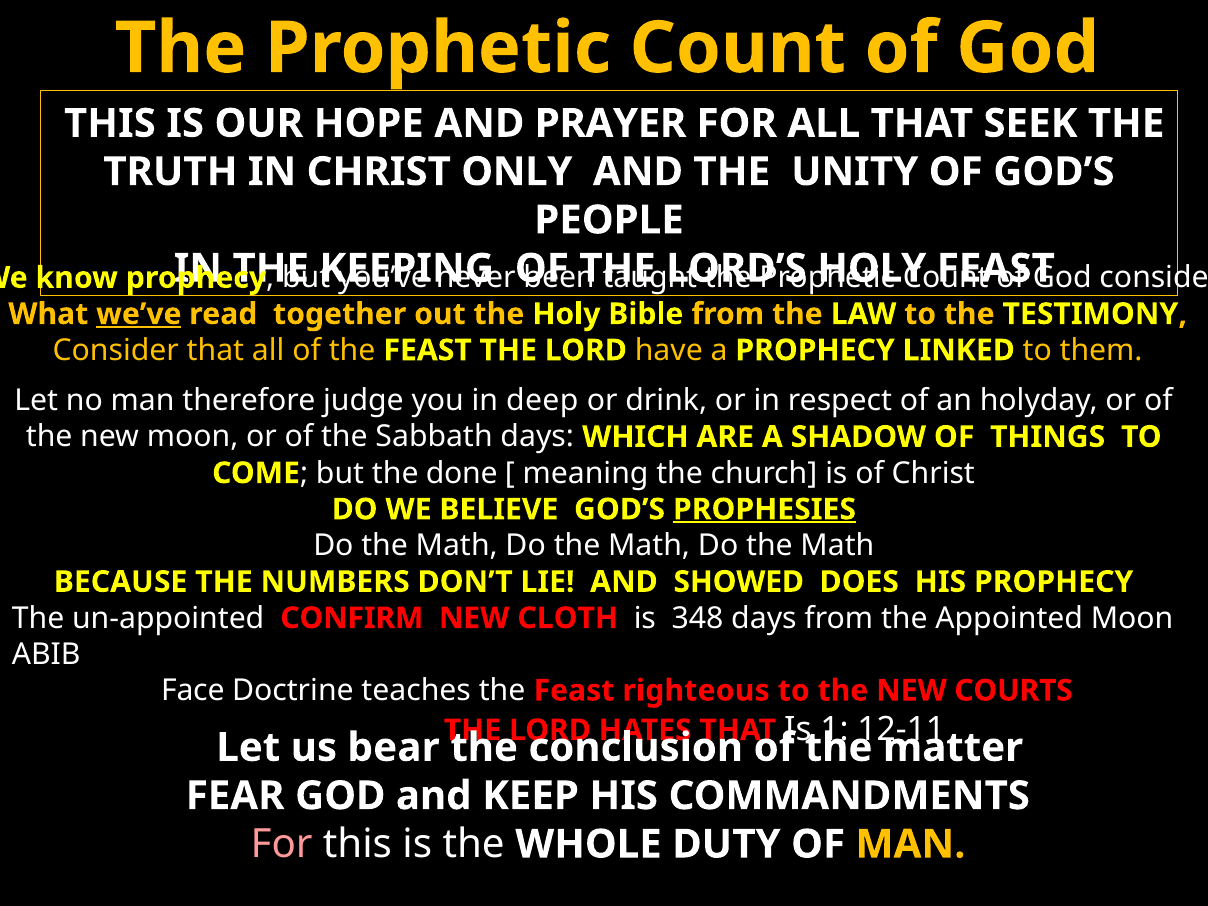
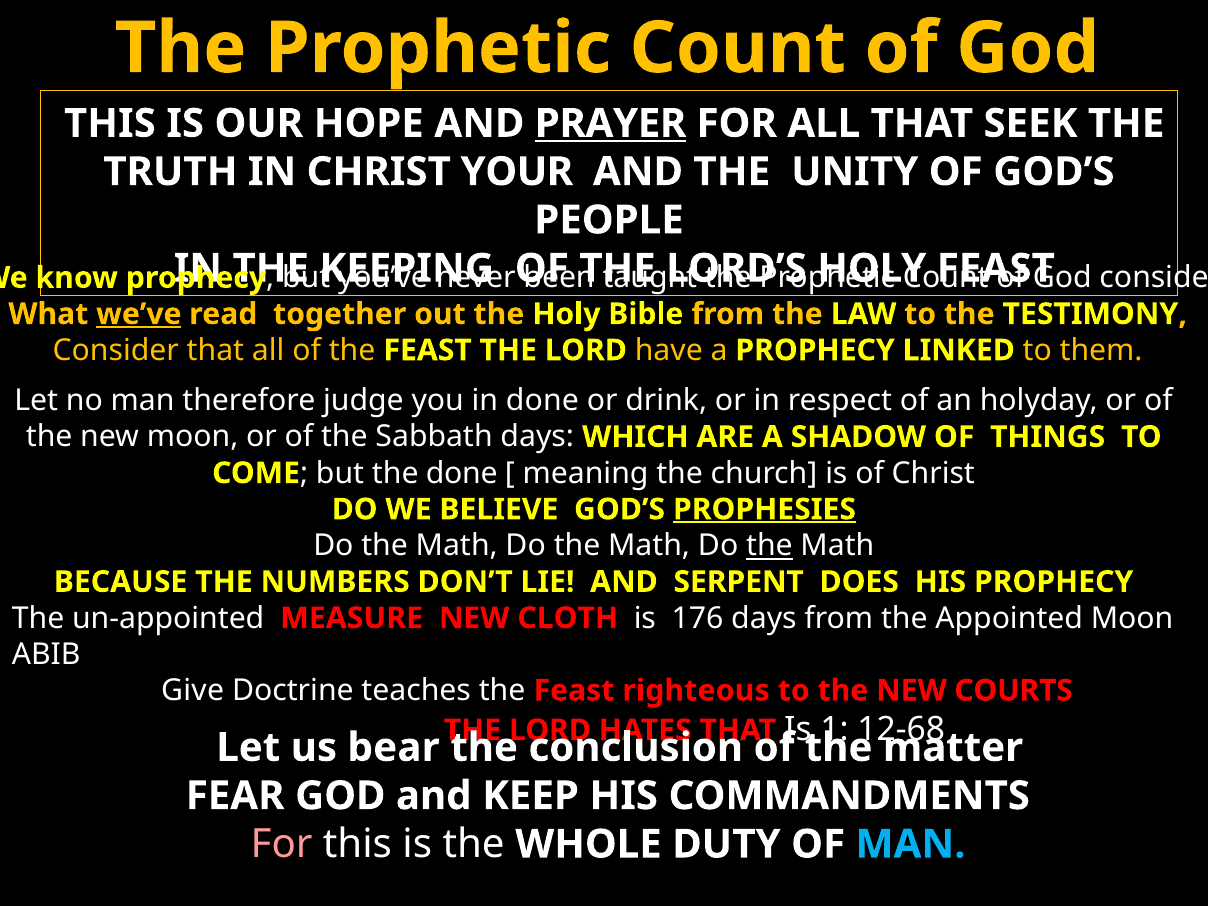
PRAYER underline: none -> present
ONLY: ONLY -> YOUR
in deep: deep -> done
the at (769, 546) underline: none -> present
SHOWED: SHOWED -> SERPENT
CONFIRM: CONFIRM -> MEASURE
348: 348 -> 176
Face: Face -> Give
12-11: 12-11 -> 12-68
MAN at (911, 844) colour: yellow -> light blue
